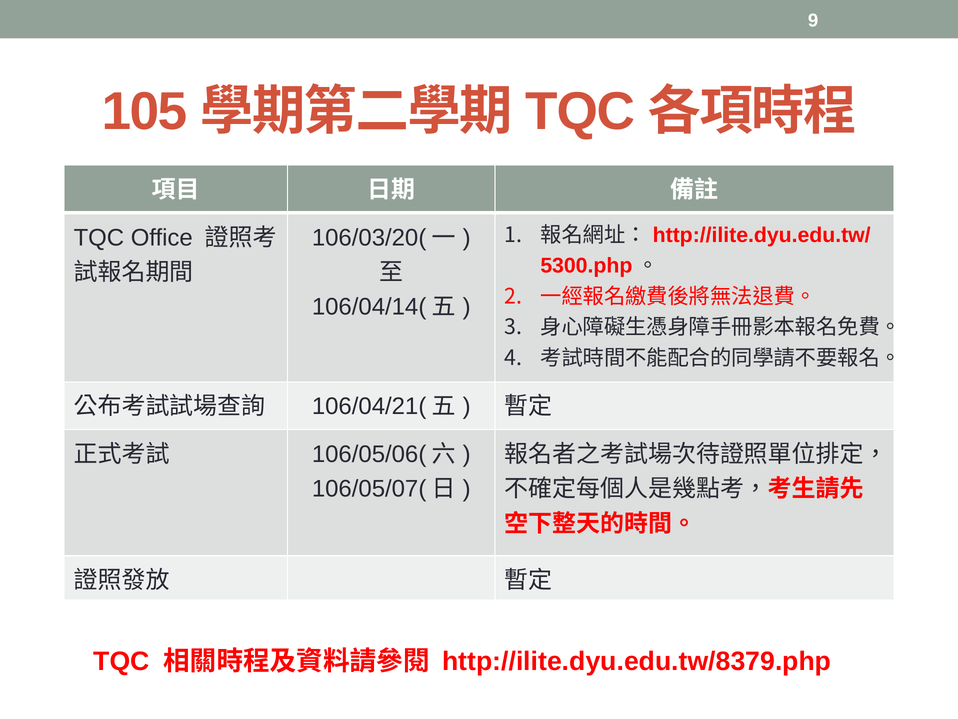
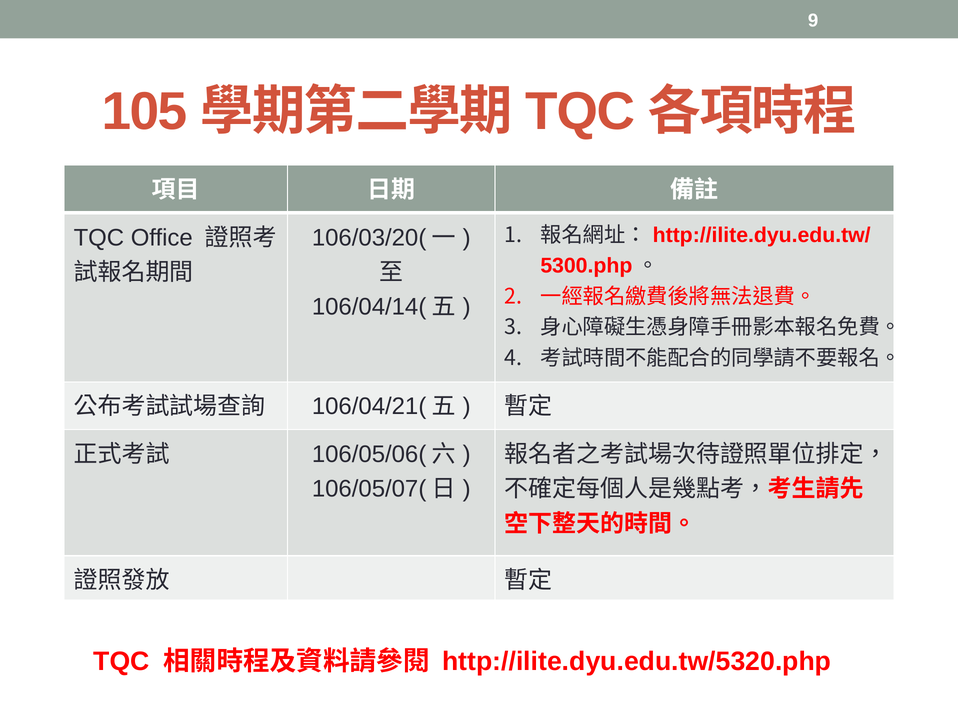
http://ilite.dyu.edu.tw/8379.php: http://ilite.dyu.edu.tw/8379.php -> http://ilite.dyu.edu.tw/5320.php
